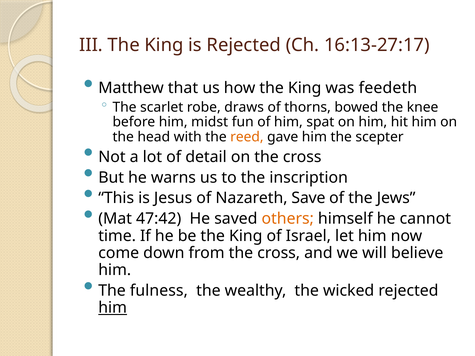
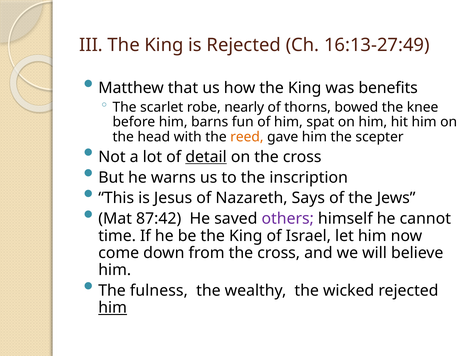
16:13-27:17: 16:13-27:17 -> 16:13-27:49
feedeth: feedeth -> benefits
draws: draws -> nearly
midst: midst -> barns
detail underline: none -> present
Save: Save -> Says
47:42: 47:42 -> 87:42
others colour: orange -> purple
